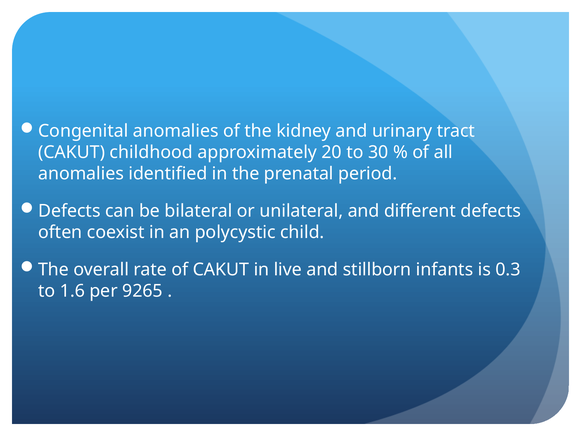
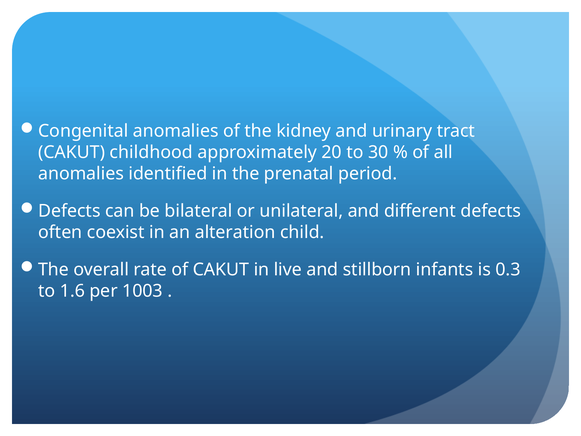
polycystic: polycystic -> alteration
9265: 9265 -> 1003
